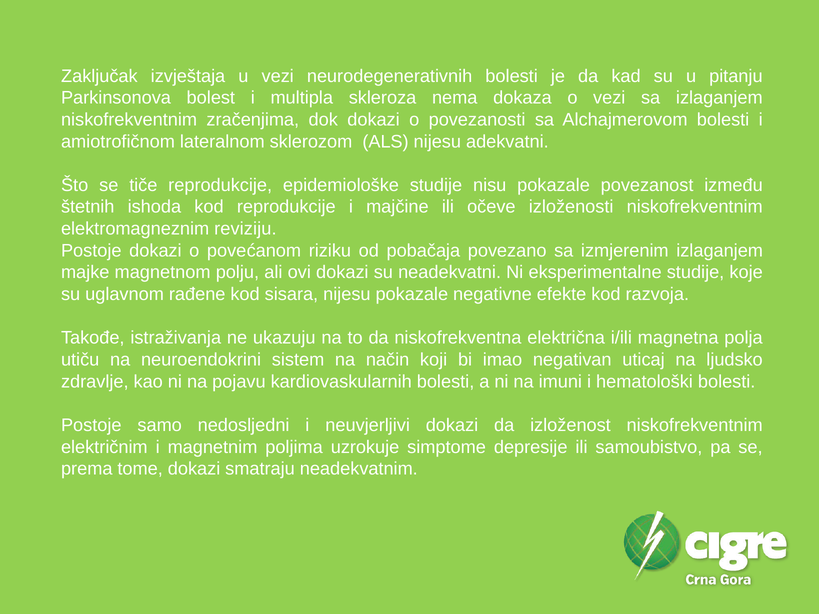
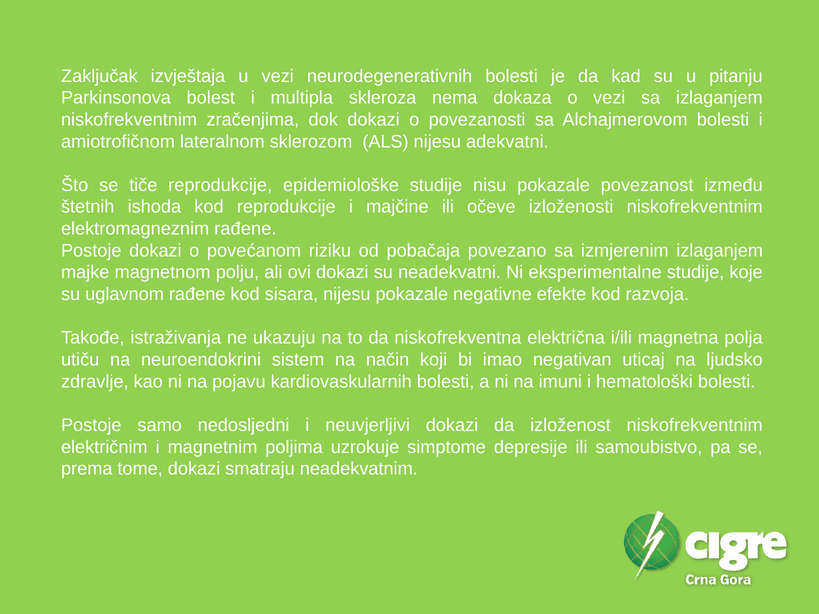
elektromagneznim reviziju: reviziju -> rađene
